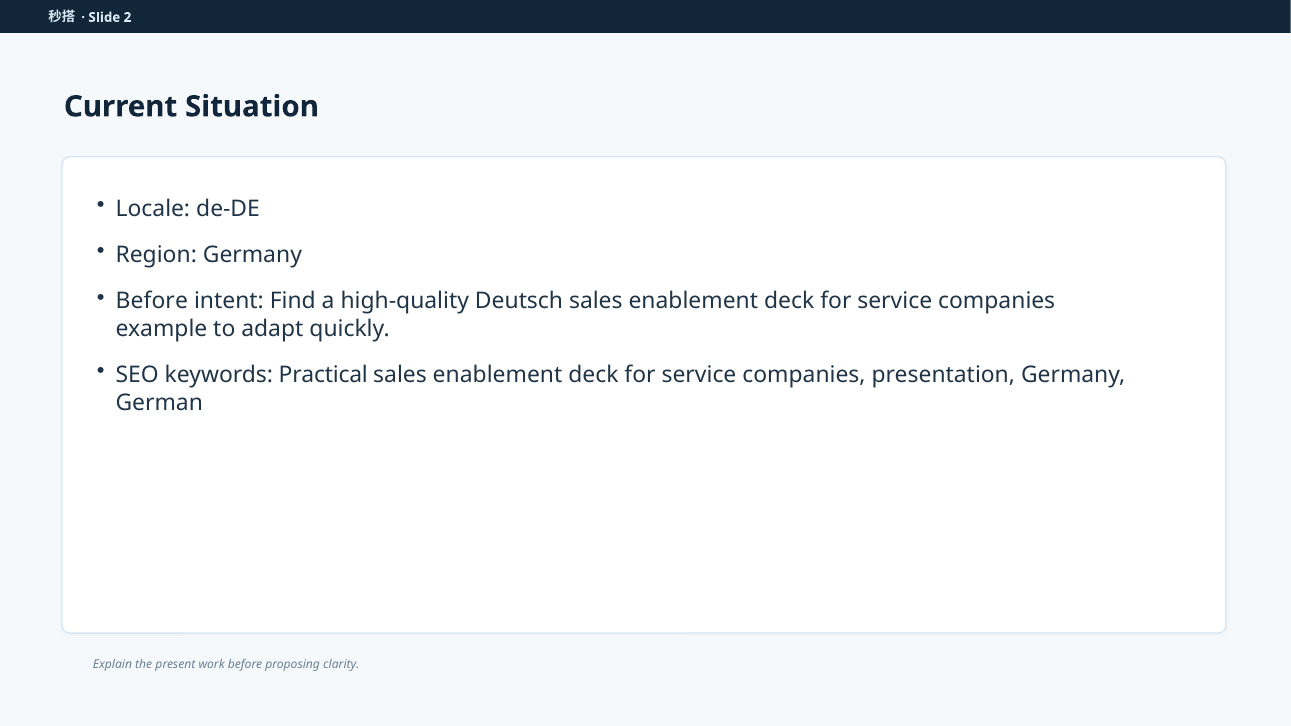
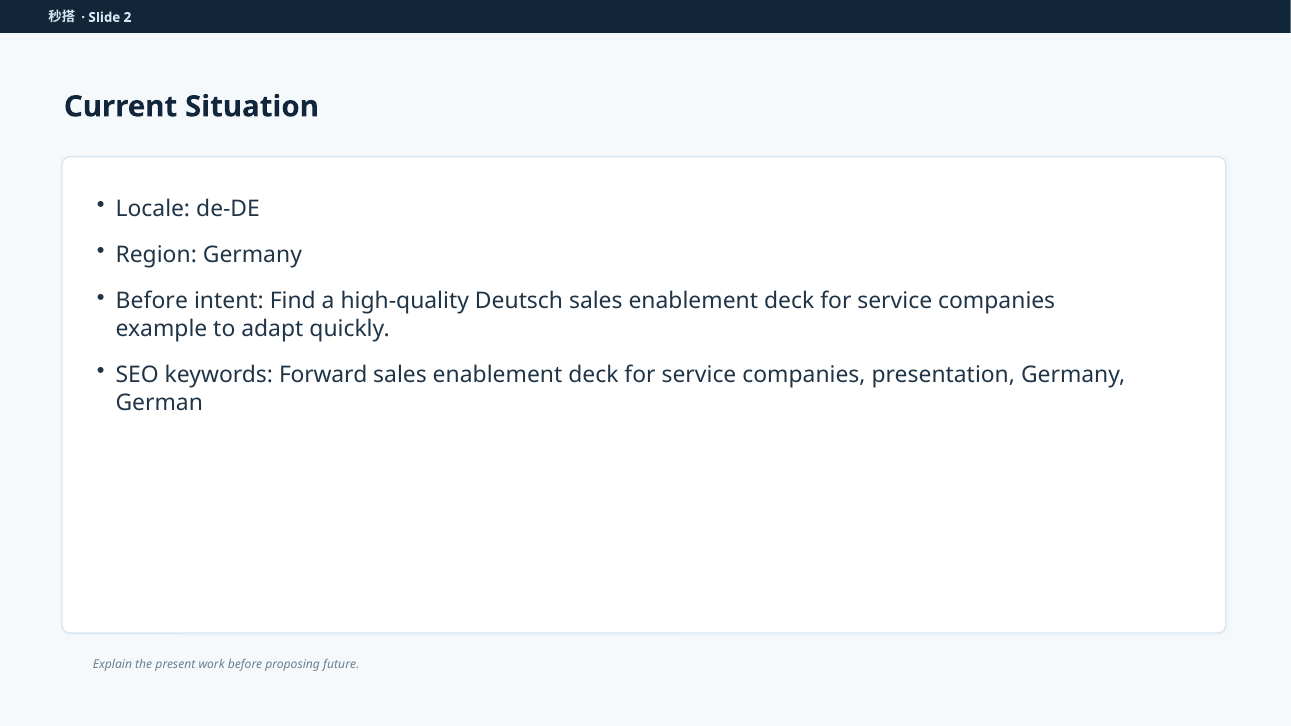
Practical: Practical -> Forward
clarity: clarity -> future
